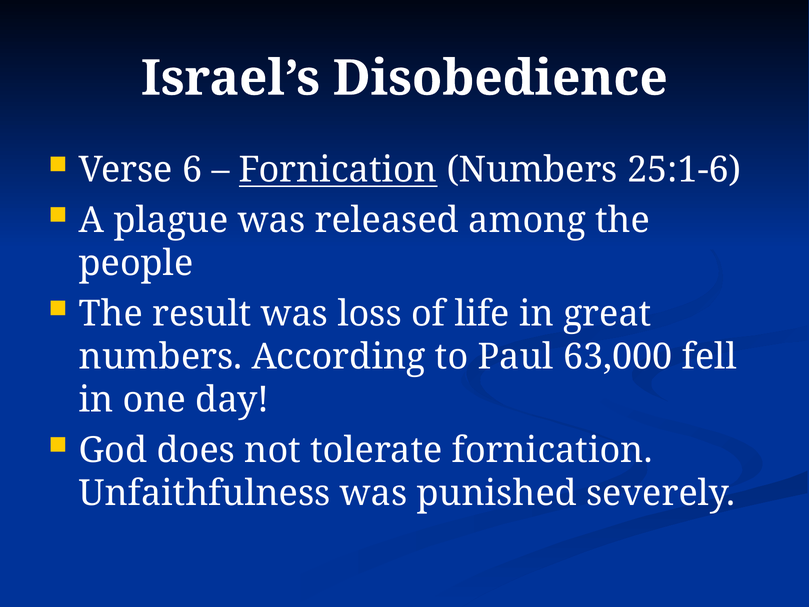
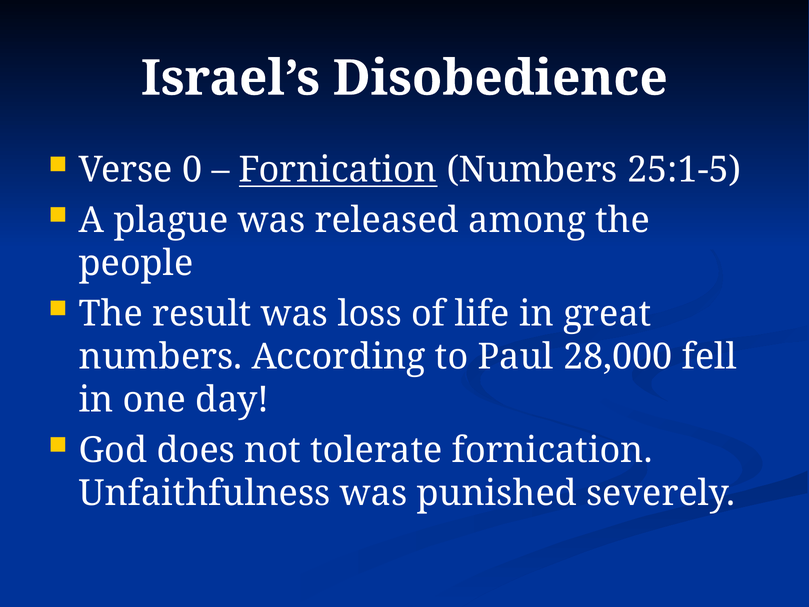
6: 6 -> 0
25:1-6: 25:1-6 -> 25:1-5
63,000: 63,000 -> 28,000
